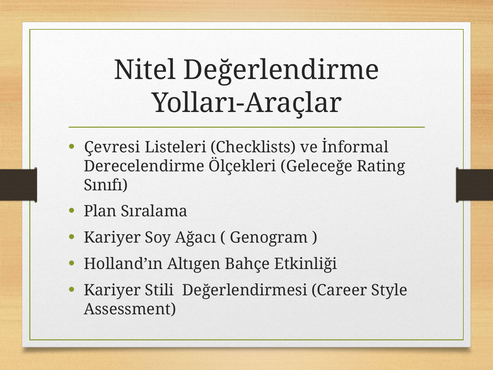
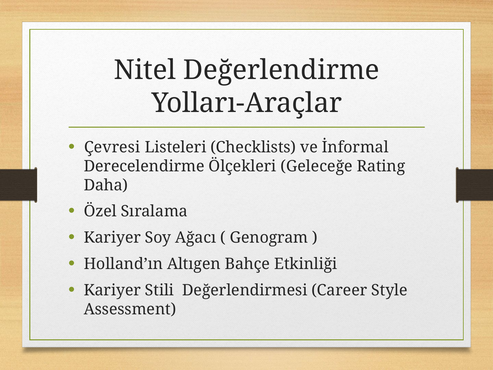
Sınıfı: Sınıfı -> Daha
Plan: Plan -> Özel
